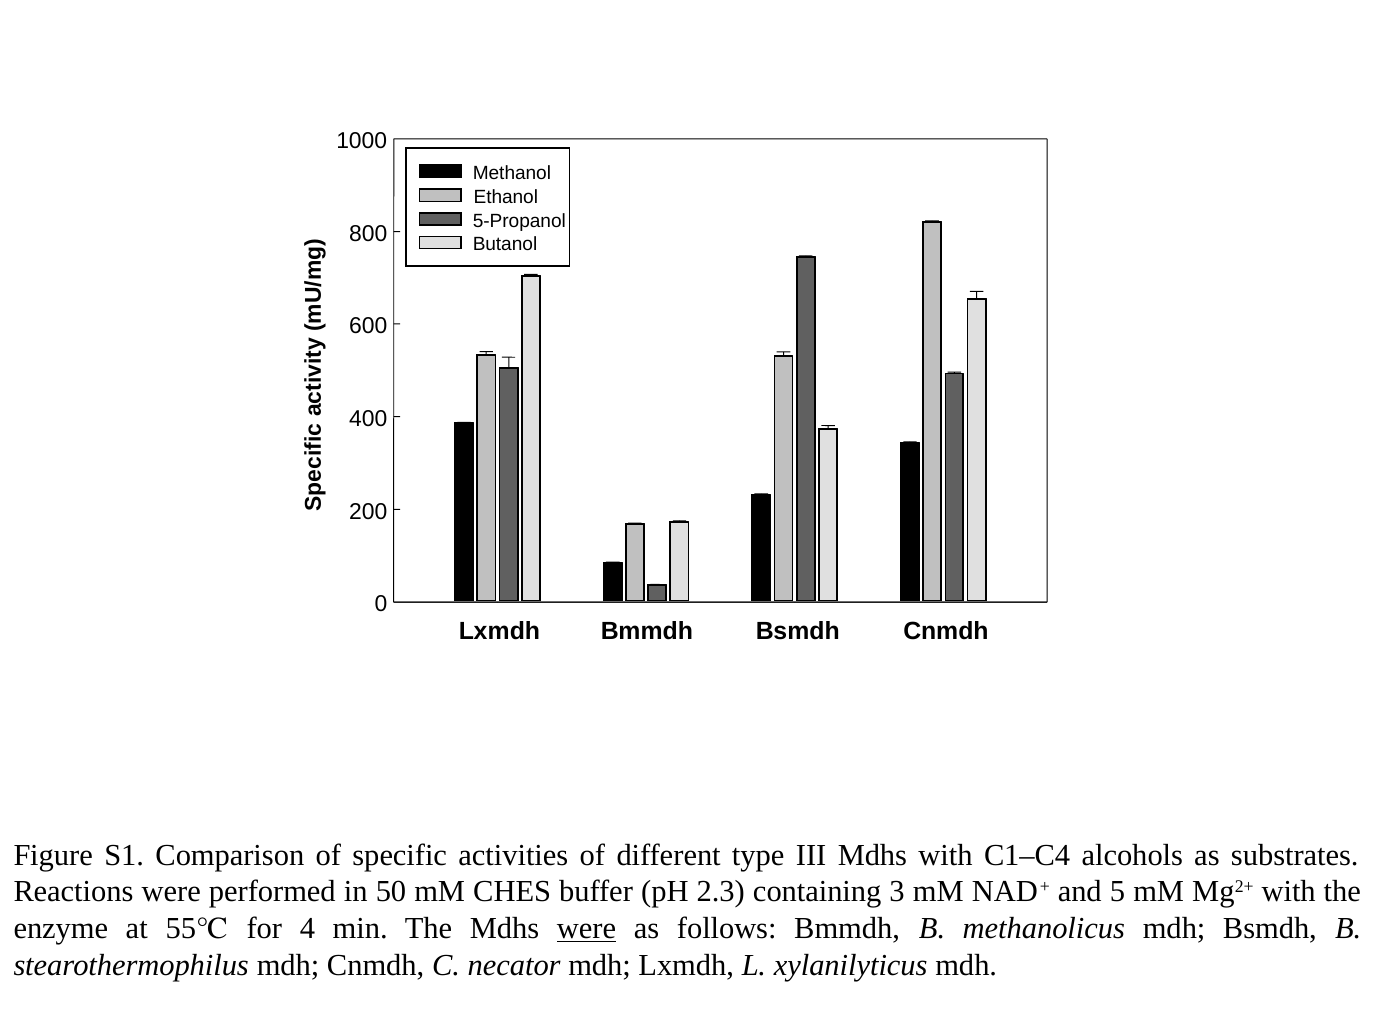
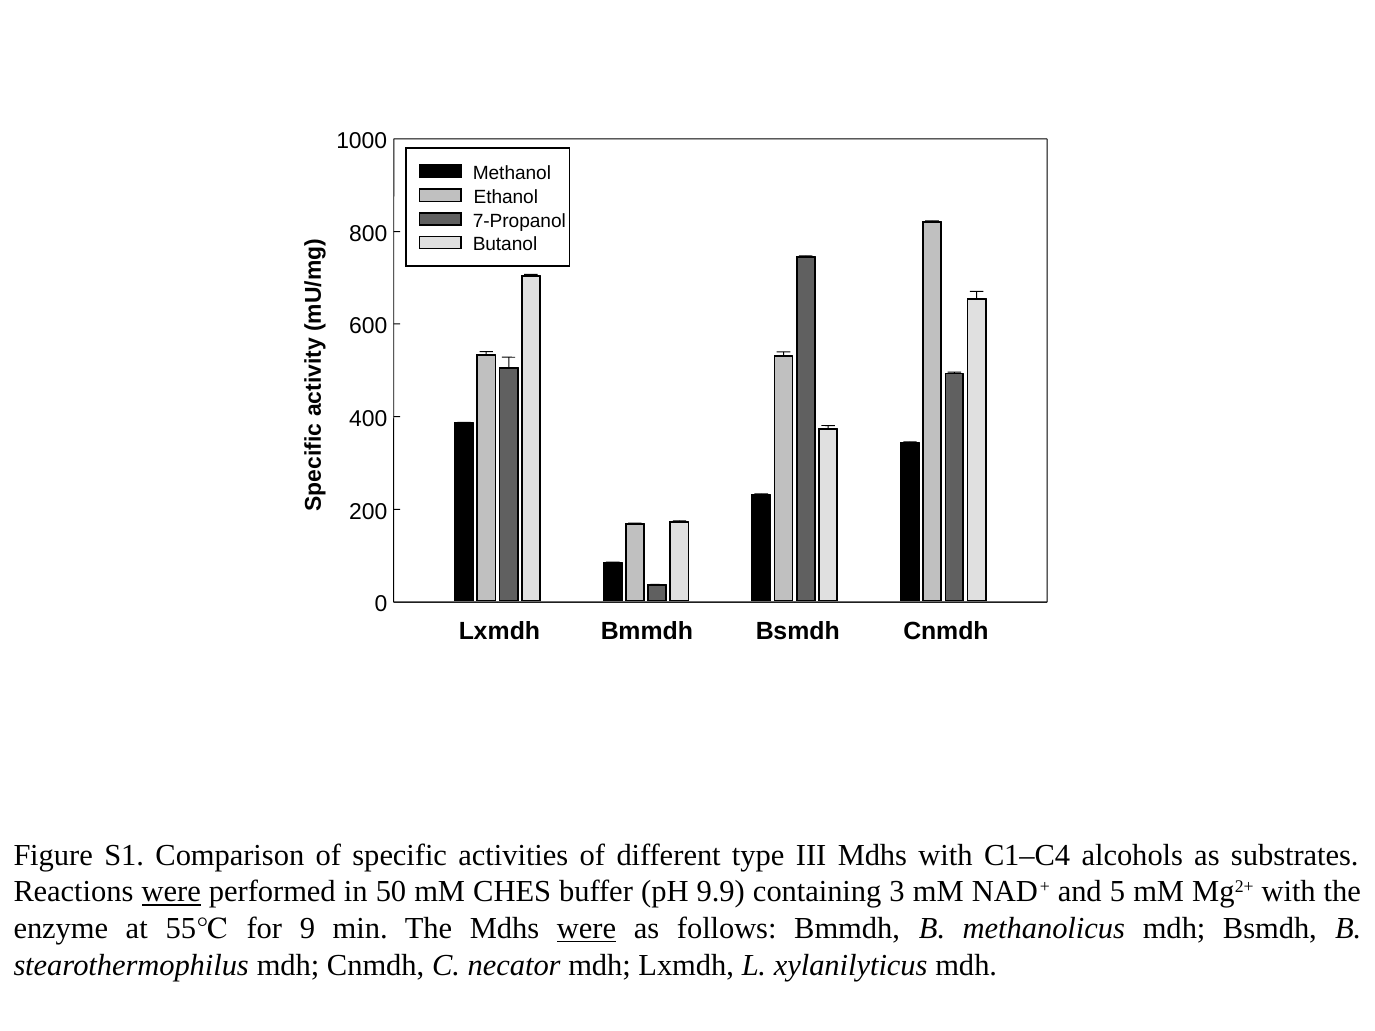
5-Propanol: 5-Propanol -> 7-Propanol
were at (171, 892) underline: none -> present
2.3: 2.3 -> 9.9
4: 4 -> 9
